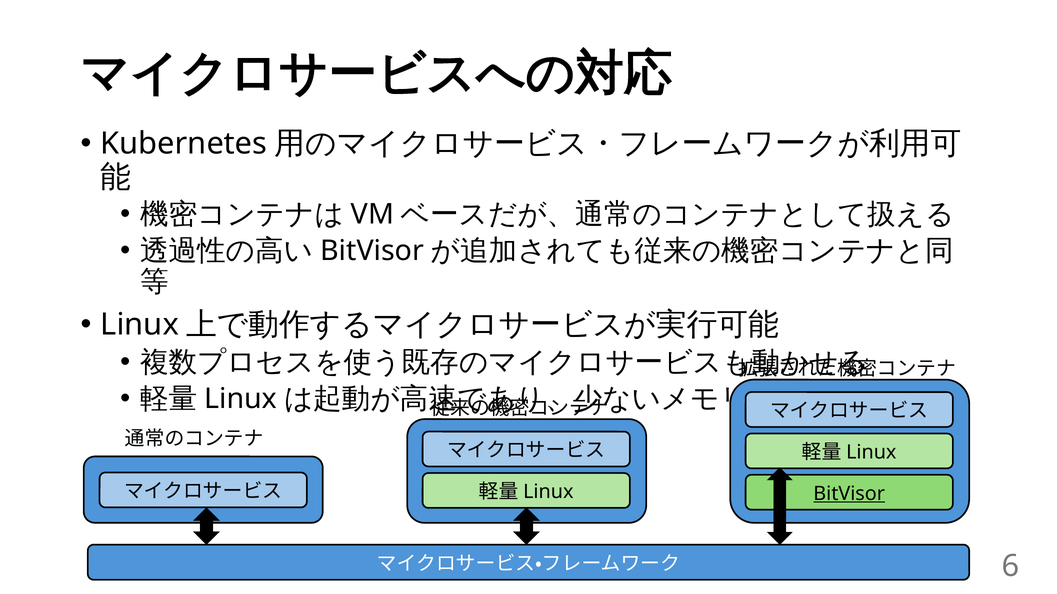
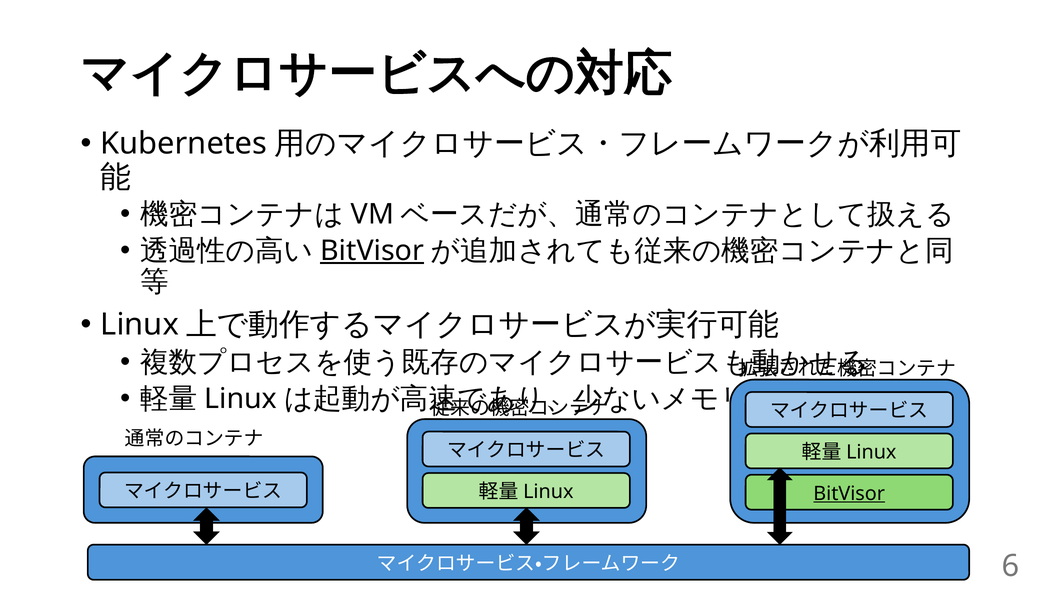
BitVisor at (372, 251) underline: none -> present
